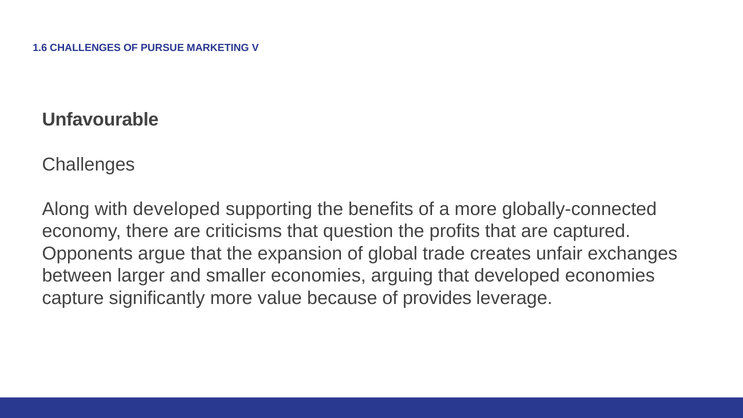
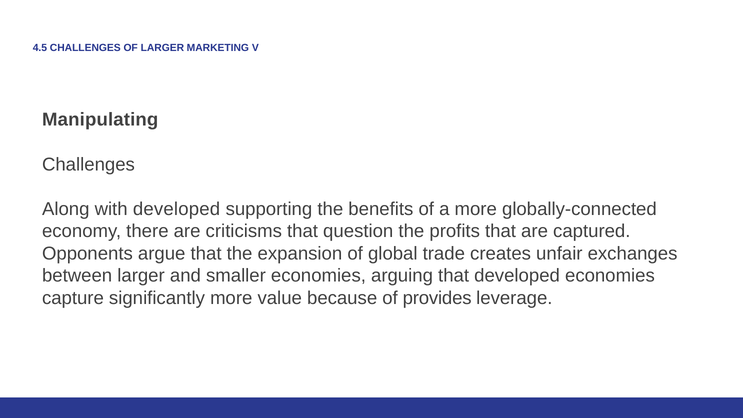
1.6: 1.6 -> 4.5
OF PURSUE: PURSUE -> LARGER
Unfavourable: Unfavourable -> Manipulating
